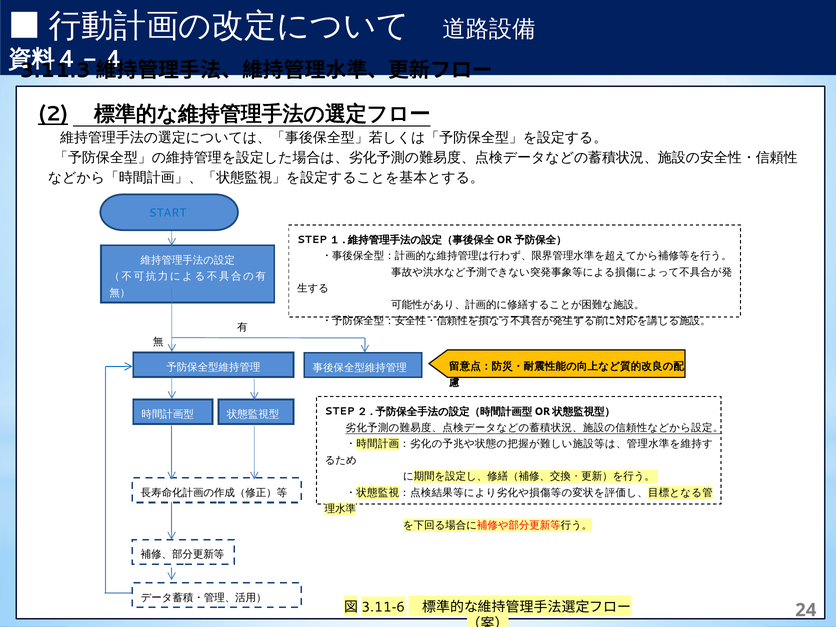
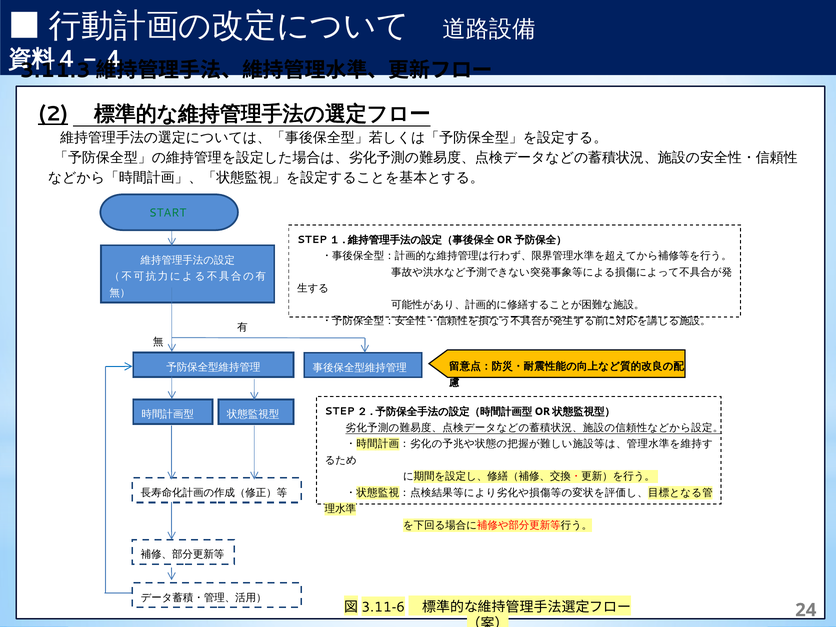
START colour: blue -> green
